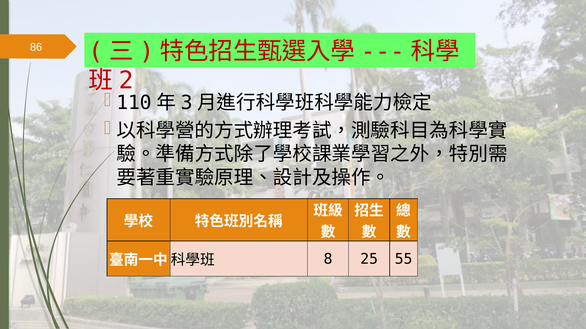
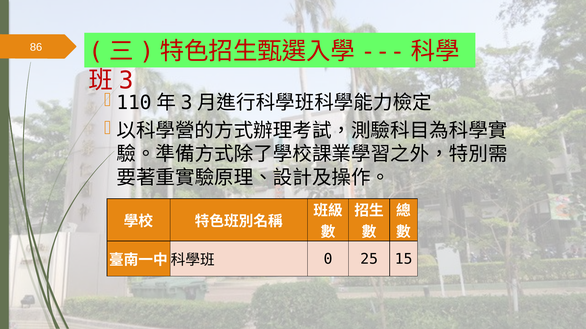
2: 2 -> 3
8: 8 -> 0
55: 55 -> 15
